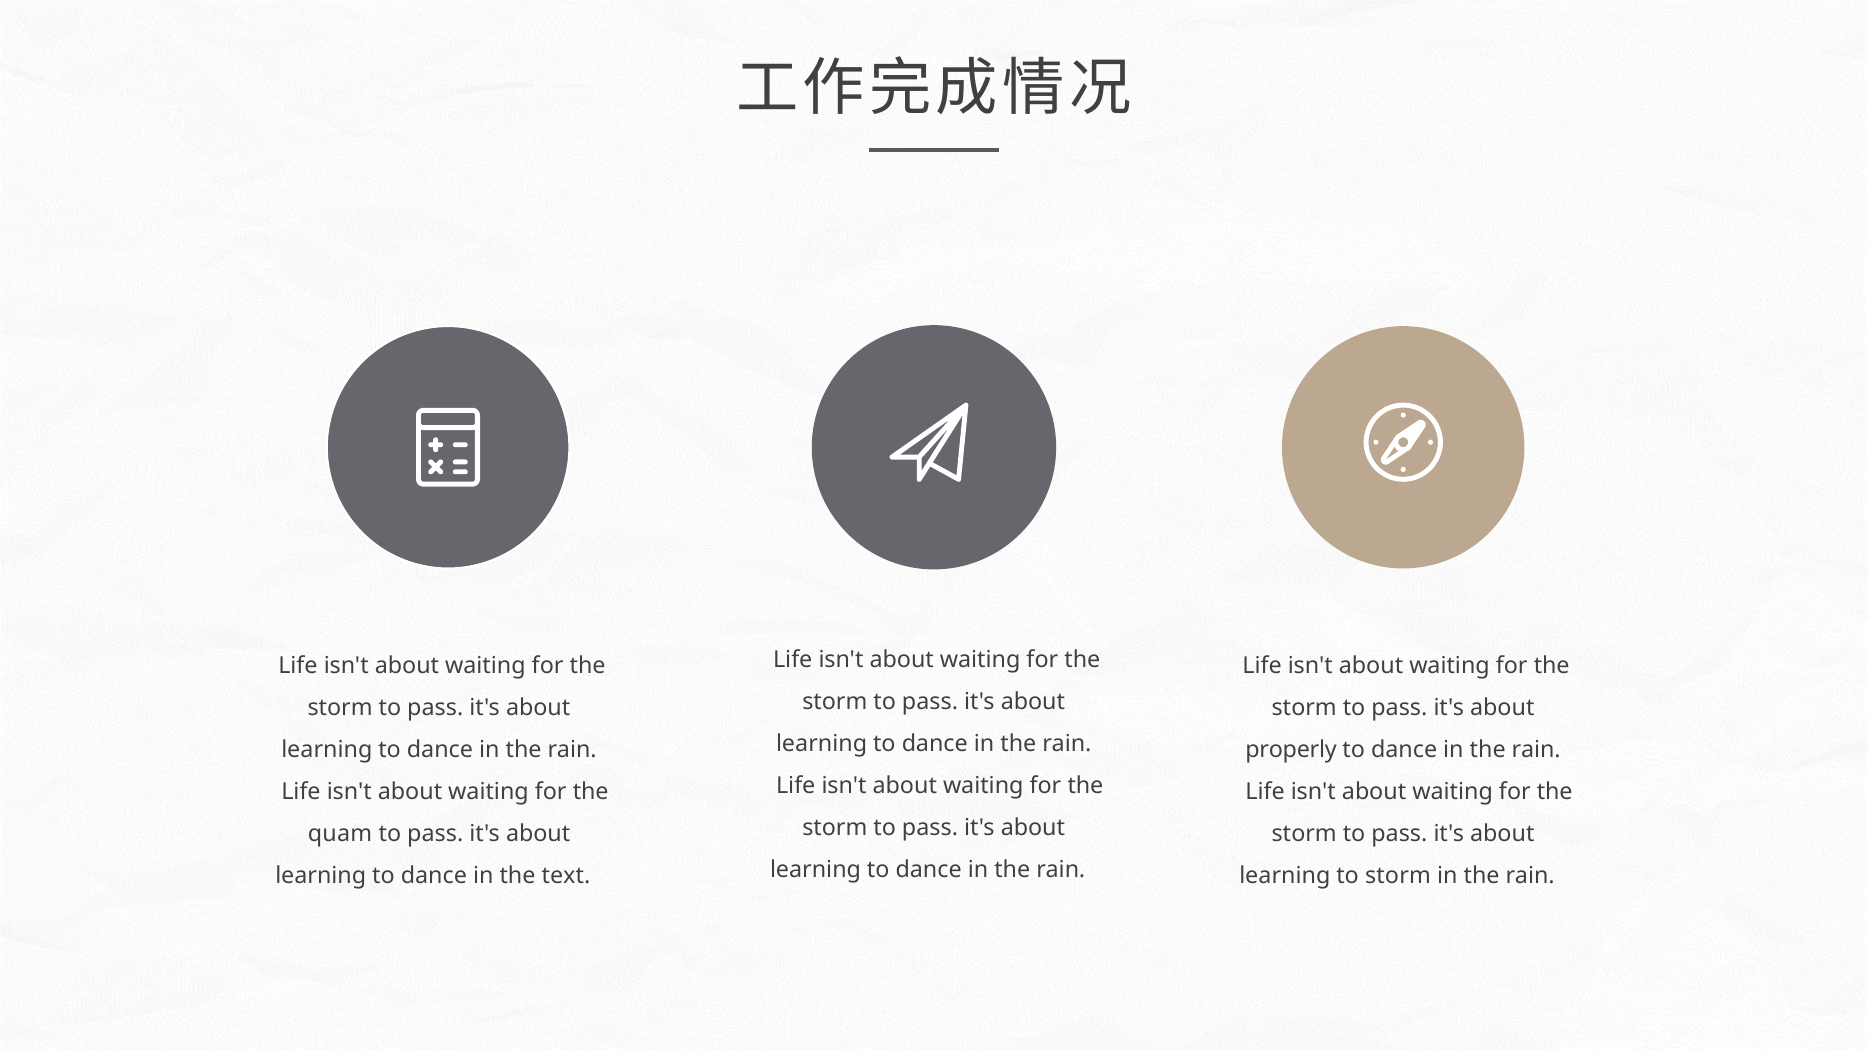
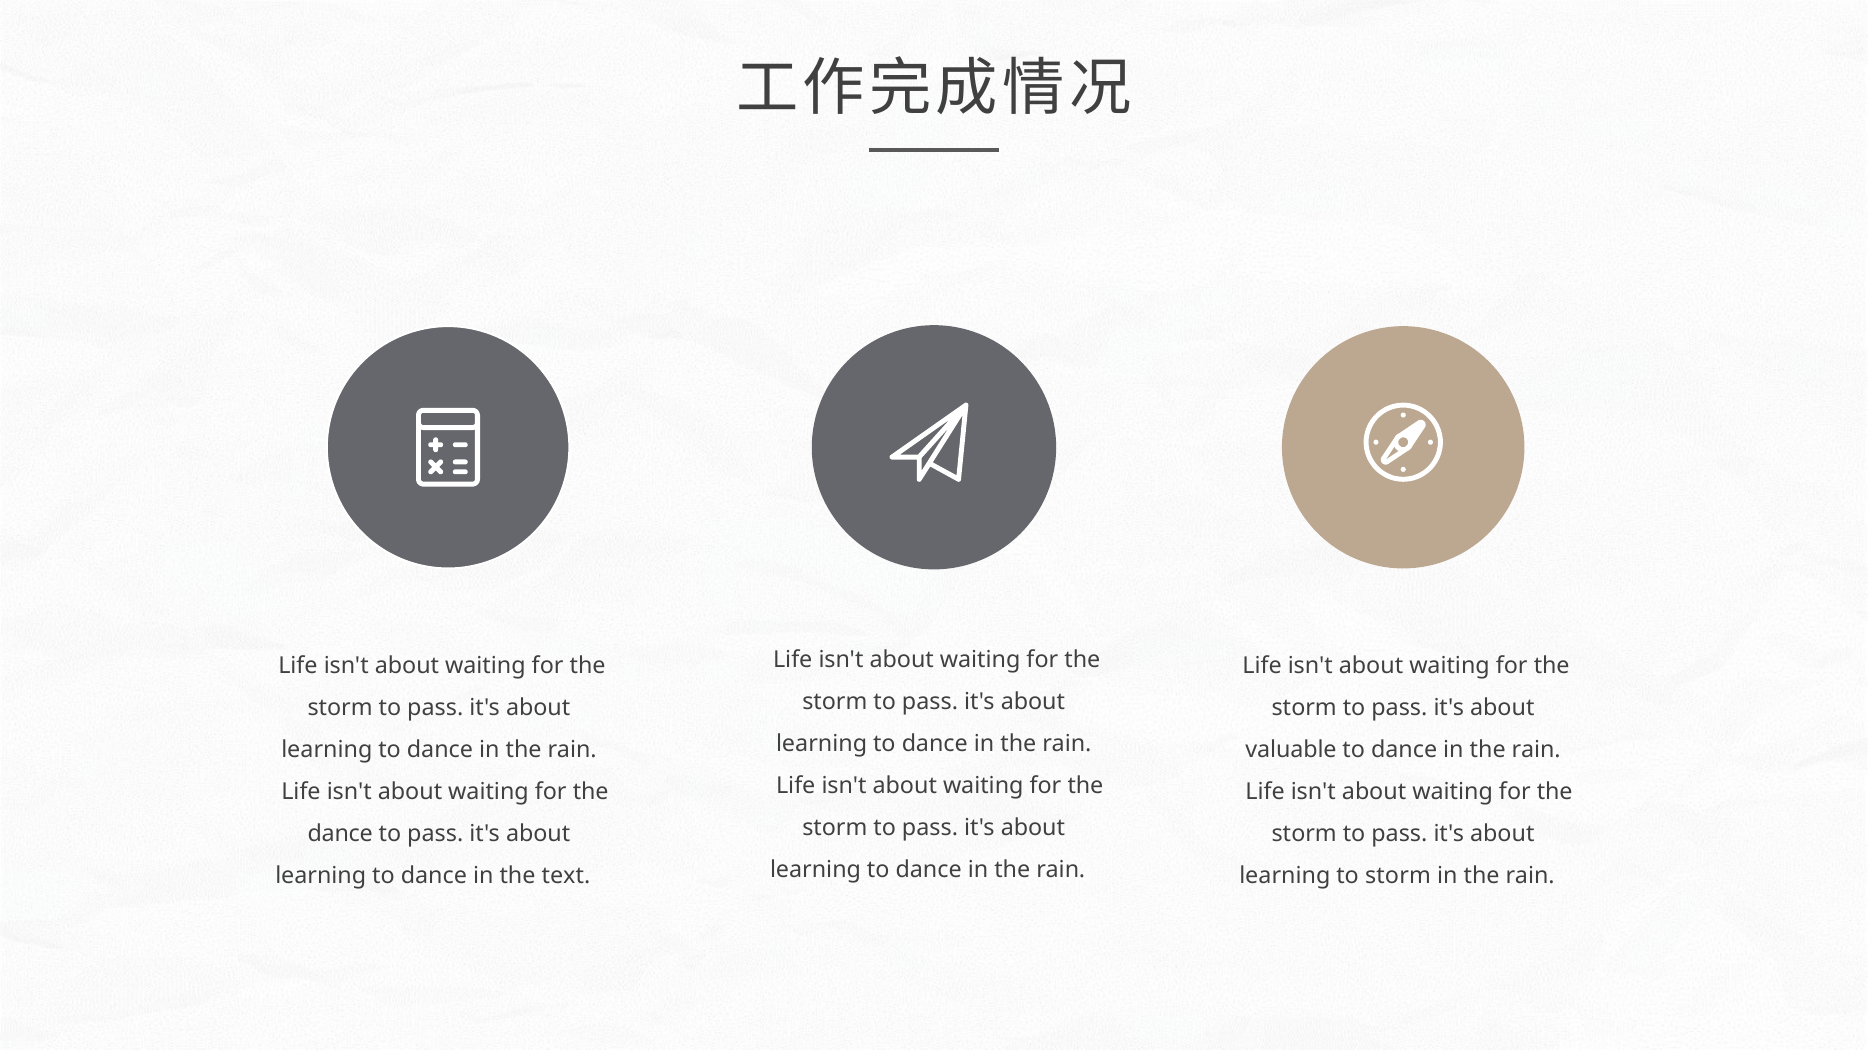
properly: properly -> valuable
quam at (340, 835): quam -> dance
